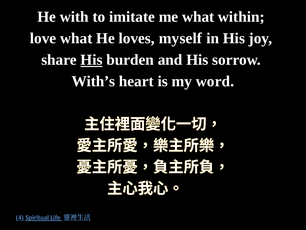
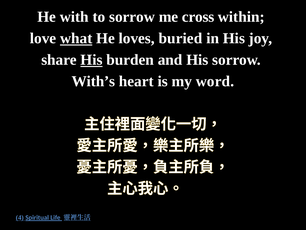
to imitate: imitate -> sorrow
me what: what -> cross
what at (76, 38) underline: none -> present
myself: myself -> buried
